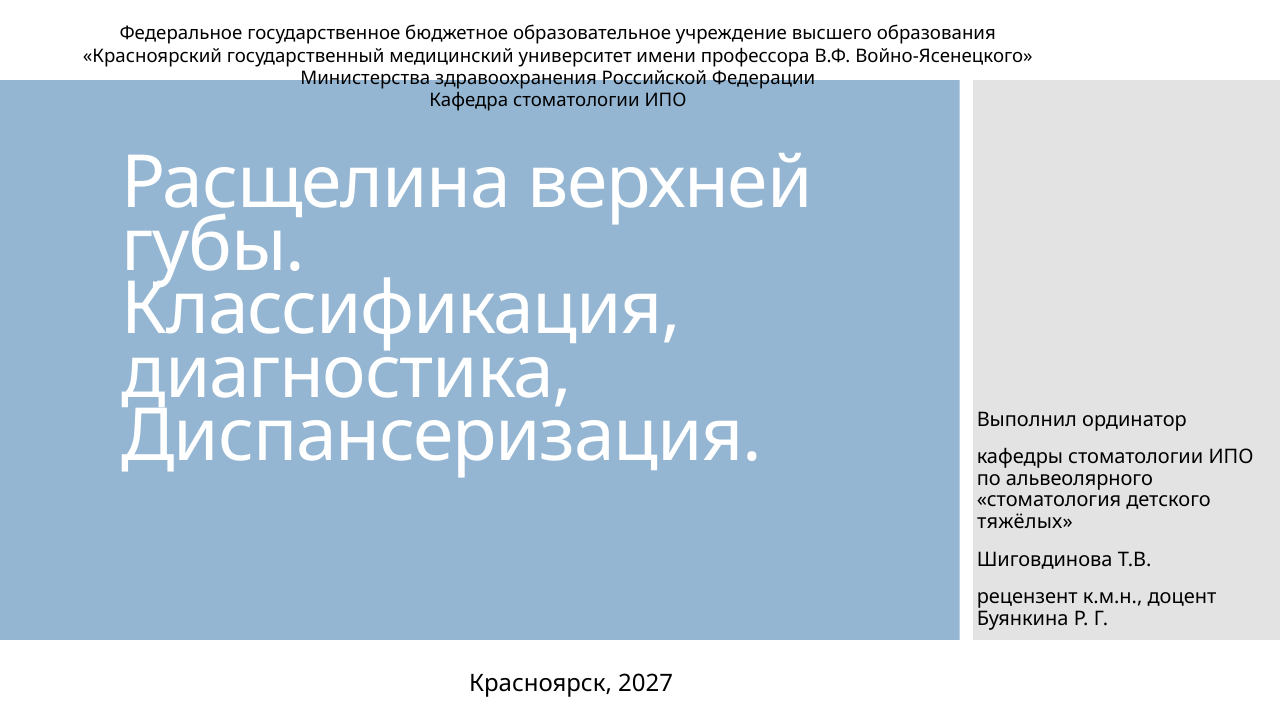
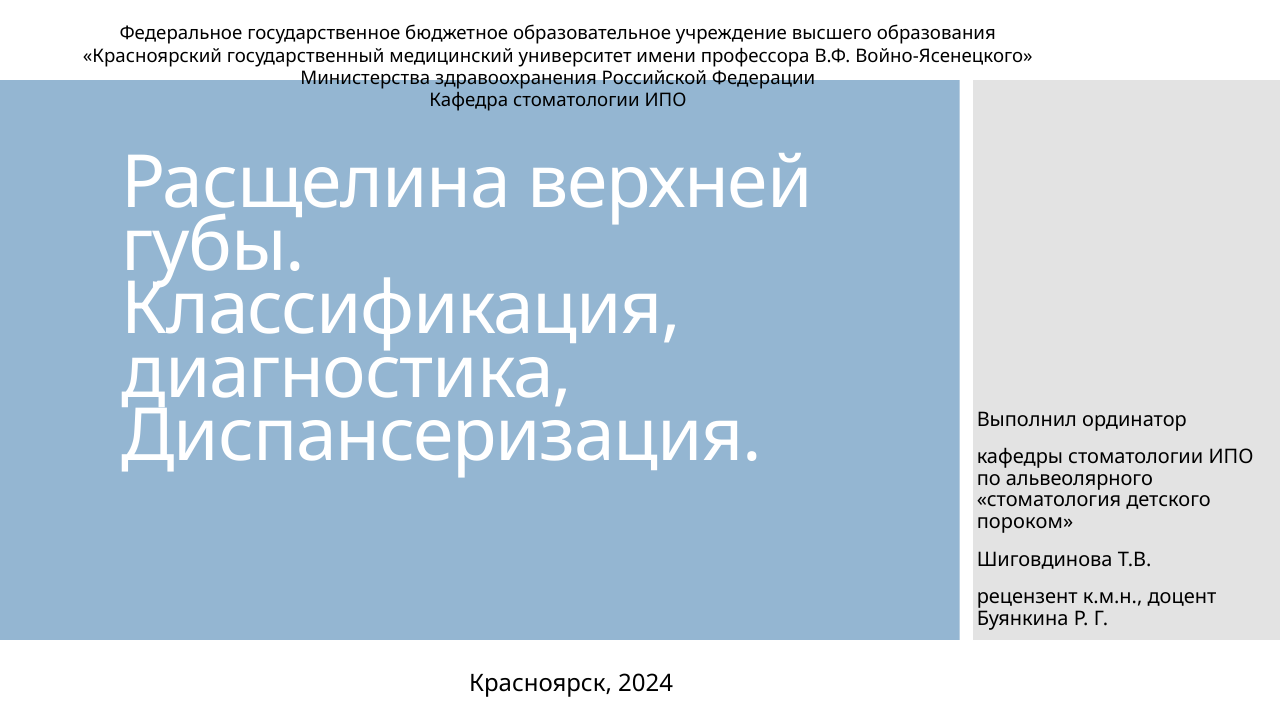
тяжёлых: тяжёлых -> пороком
2027: 2027 -> 2024
